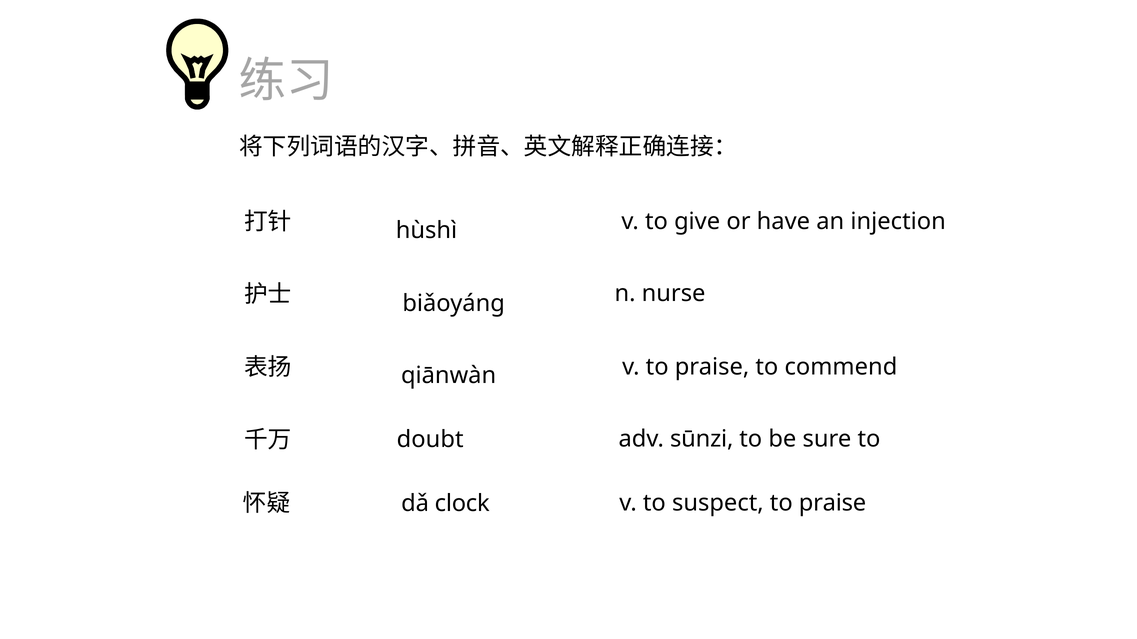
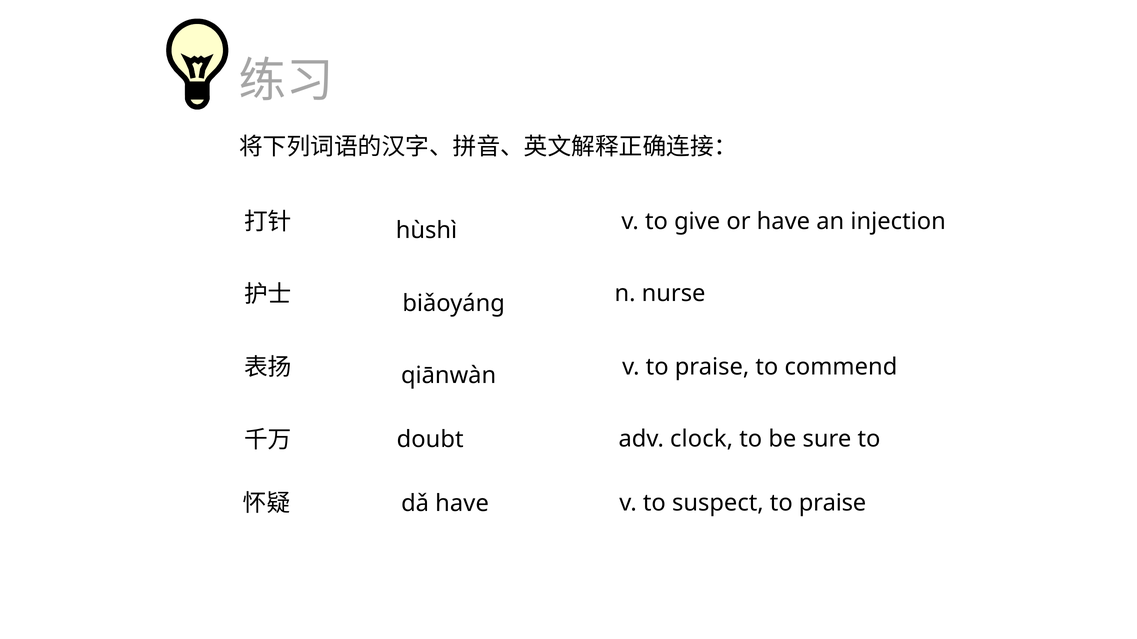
sūnzi: sūnzi -> clock
dǎ clock: clock -> have
